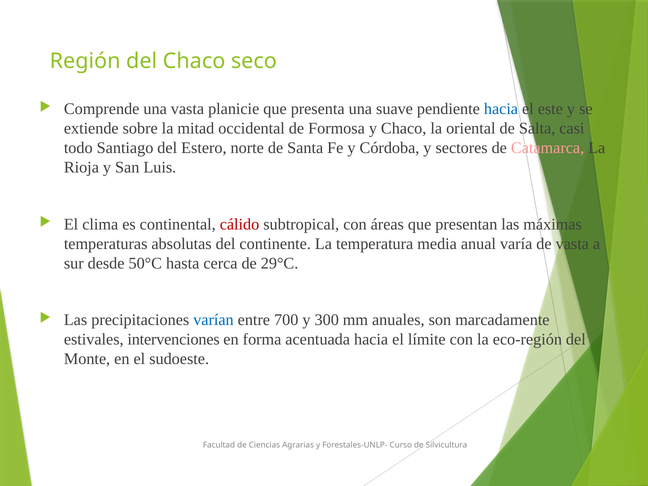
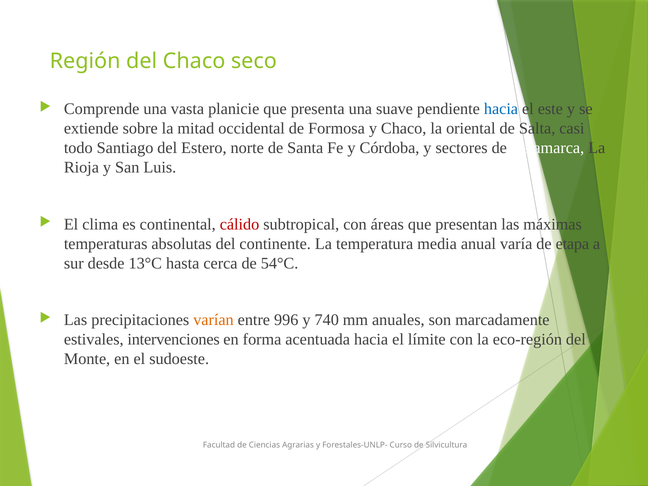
Catamarca colour: pink -> white
de vasta: vasta -> etapa
50°C: 50°C -> 13°C
29°C: 29°C -> 54°C
varían colour: blue -> orange
700: 700 -> 996
300: 300 -> 740
